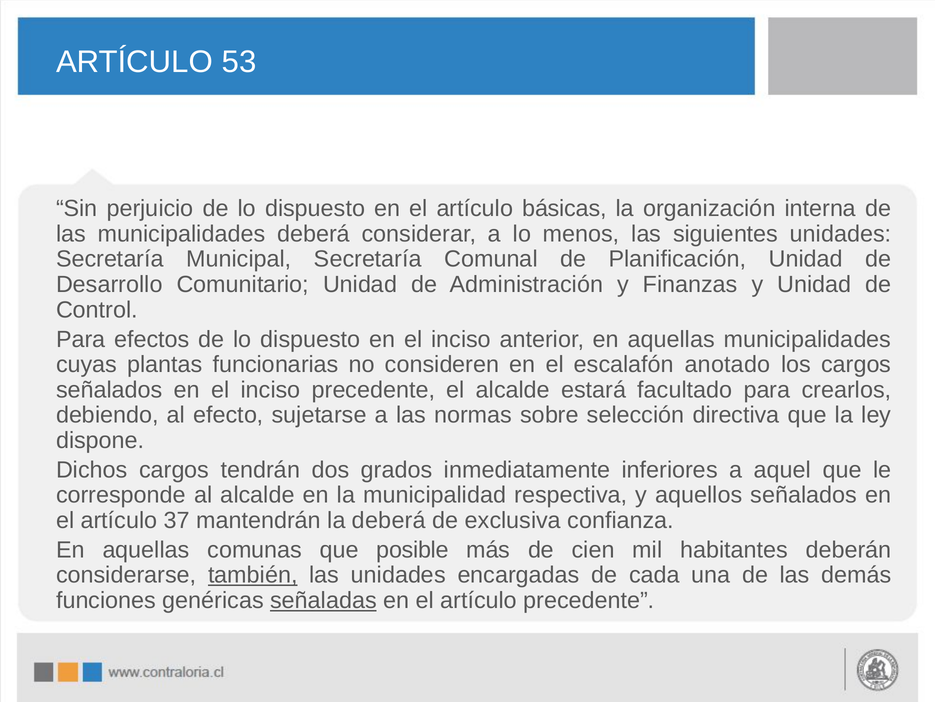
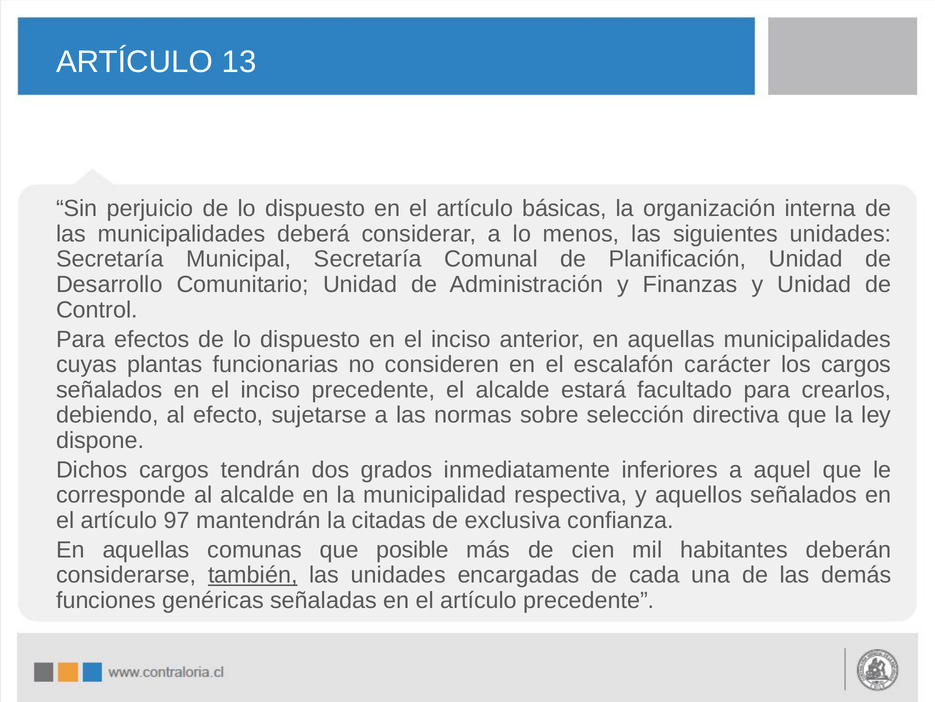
53: 53 -> 13
anotado: anotado -> carácter
37: 37 -> 97
la deberá: deberá -> citadas
señaladas underline: present -> none
